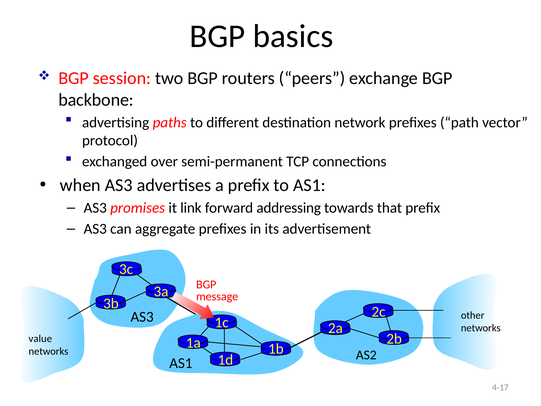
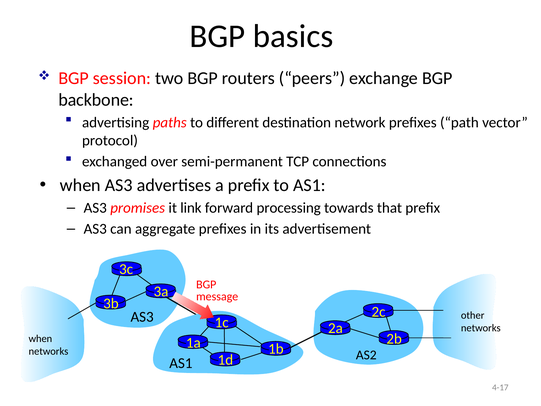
addressing: addressing -> processing
value at (40, 339): value -> when
